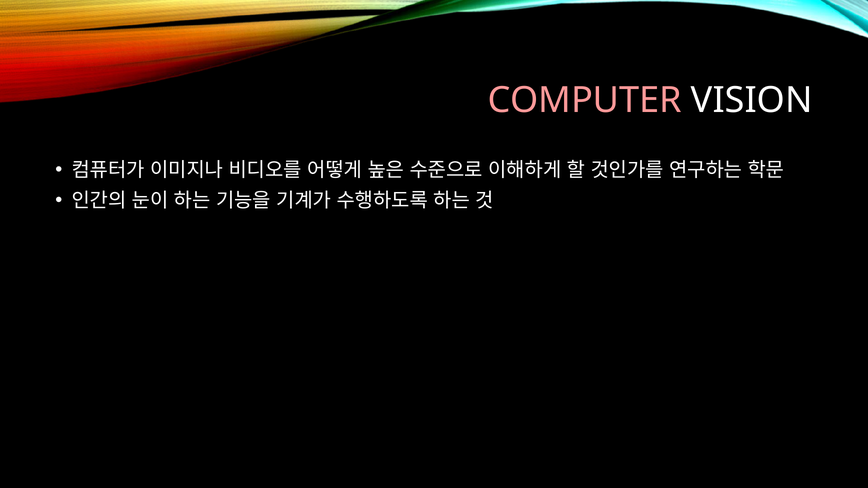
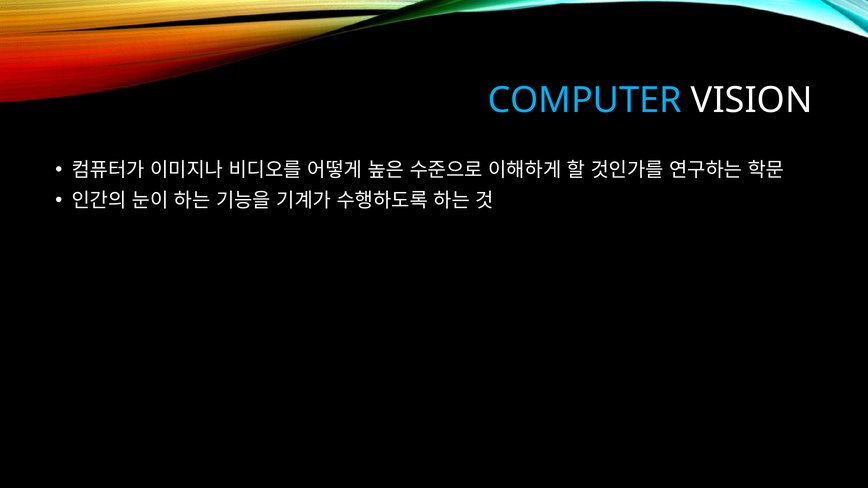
COMPUTER colour: pink -> light blue
